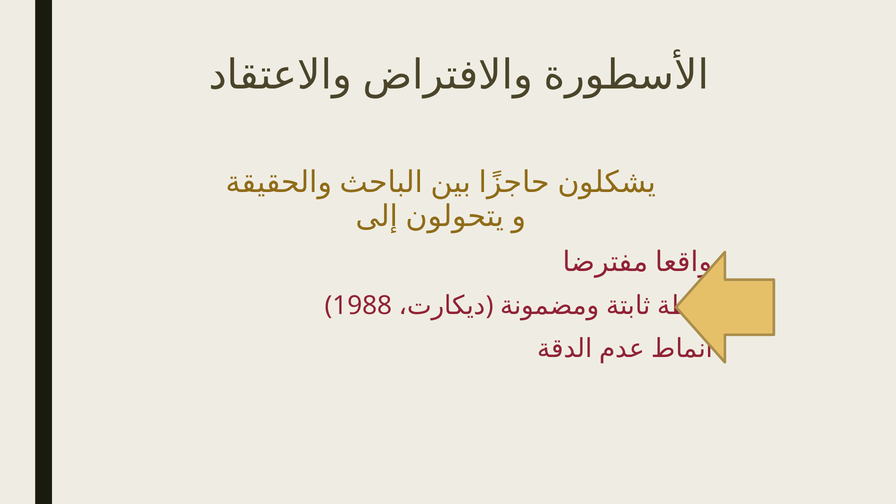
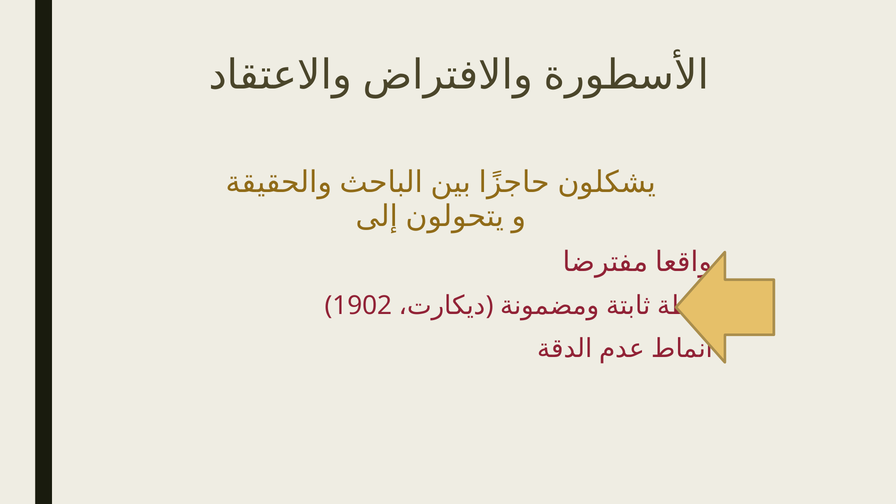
1988: 1988 -> 1902
